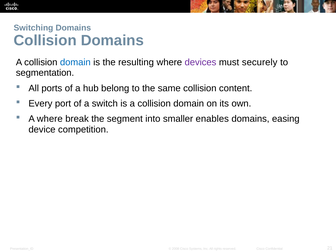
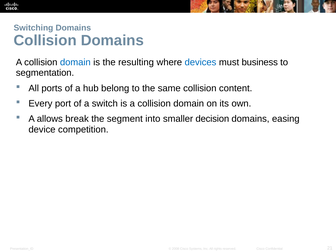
devices colour: purple -> blue
securely: securely -> business
A where: where -> allows
enables: enables -> decision
